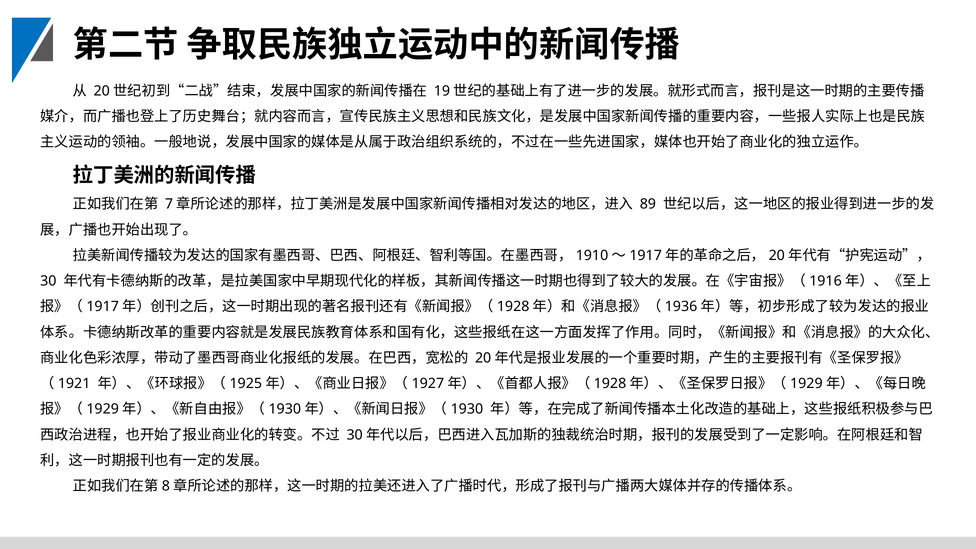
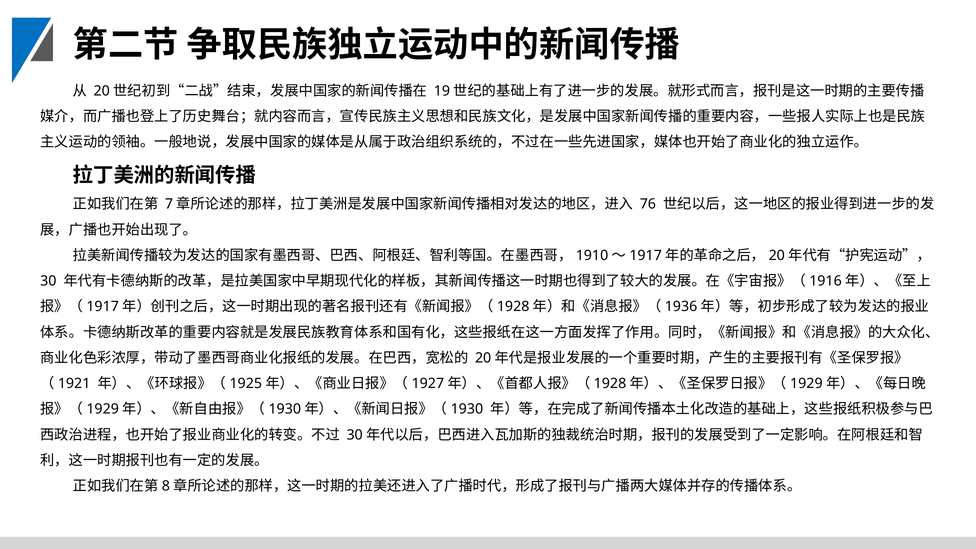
89: 89 -> 76
